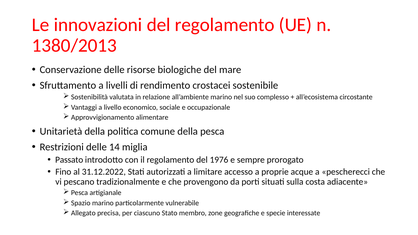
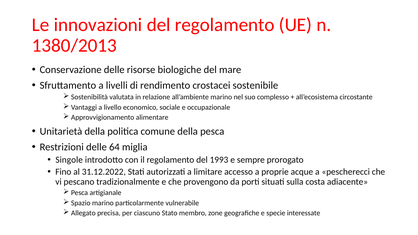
14: 14 -> 64
Passato: Passato -> Singole
1976: 1976 -> 1993
